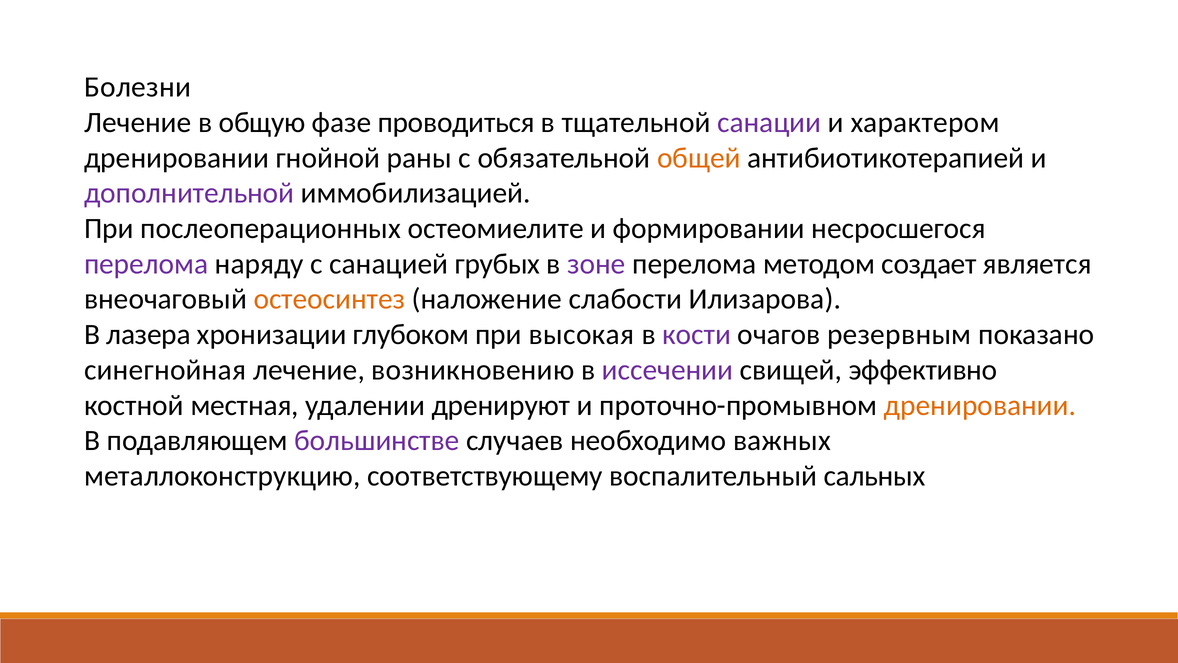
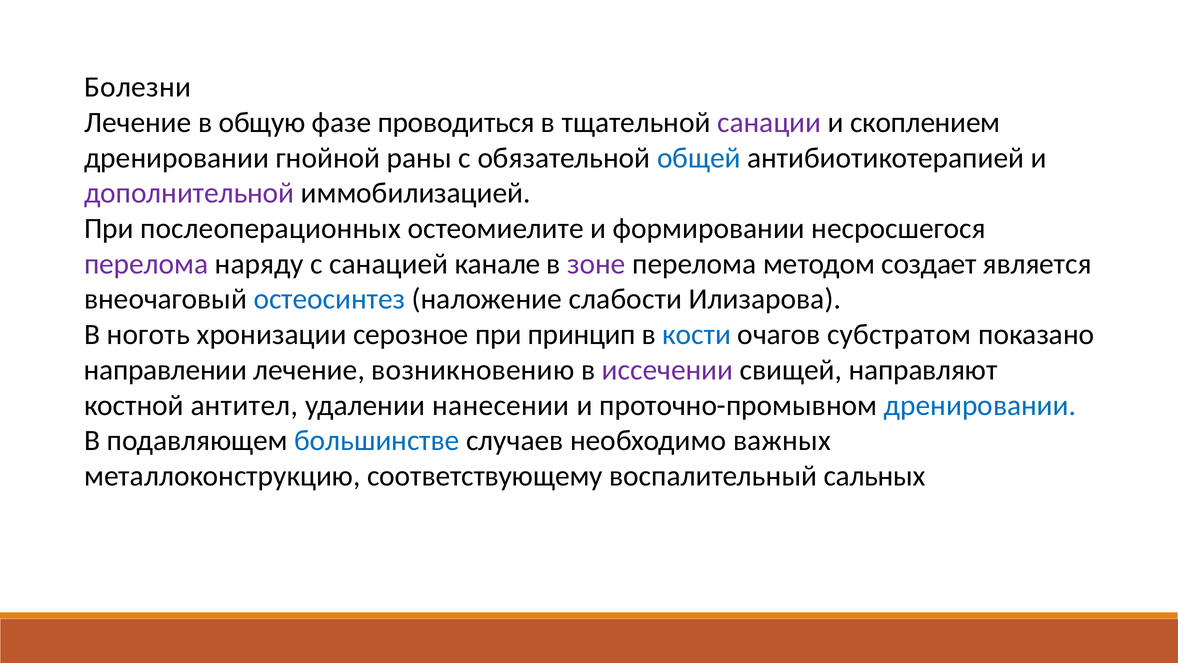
характером: характером -> скоплением
общей colour: orange -> blue
грубых: грубых -> канале
остеосинтез colour: orange -> blue
лазера: лазера -> ноготь
глубоком: глубоком -> серозное
высокая: высокая -> принцип
кости colour: purple -> blue
резервным: резервным -> субстратом
синегнойная: синегнойная -> направлении
эффективно: эффективно -> направляют
местная: местная -> антител
дренируют: дренируют -> нанесении
дренировании at (980, 405) colour: orange -> blue
большинстве colour: purple -> blue
